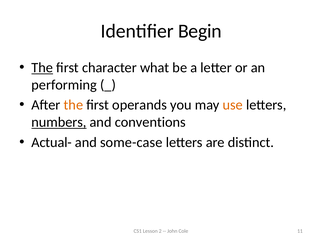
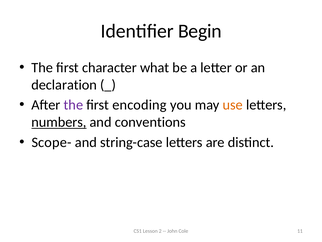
The at (42, 68) underline: present -> none
performing: performing -> declaration
the at (73, 105) colour: orange -> purple
operands: operands -> encoding
Actual-: Actual- -> Scope-
some-case: some-case -> string-case
